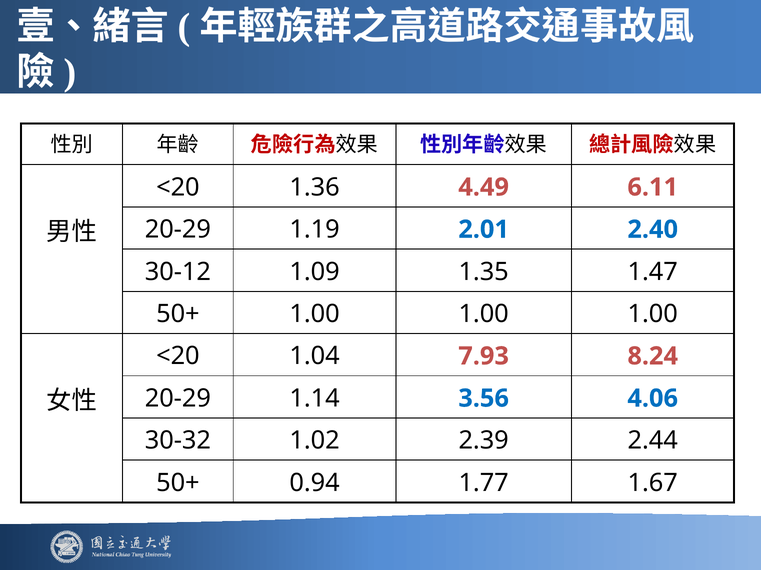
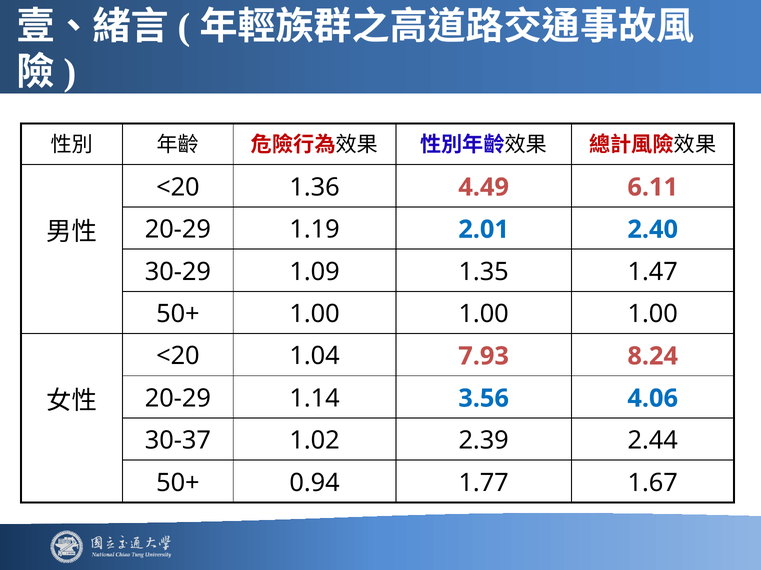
30-12: 30-12 -> 30-29
30-32: 30-32 -> 30-37
